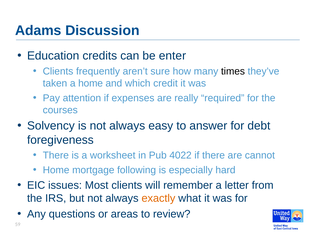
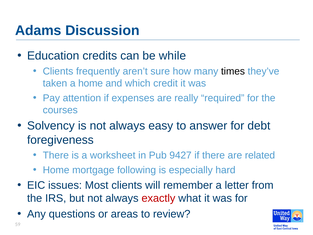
enter: enter -> while
4022: 4022 -> 9427
cannot: cannot -> related
exactly colour: orange -> red
